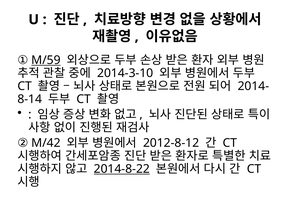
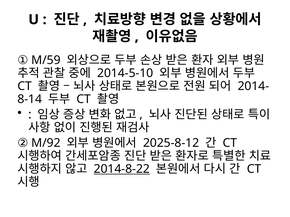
M/59 underline: present -> none
2014-3-10: 2014-3-10 -> 2014-5-10
M/42: M/42 -> M/92
2012-8-12: 2012-8-12 -> 2025-8-12
